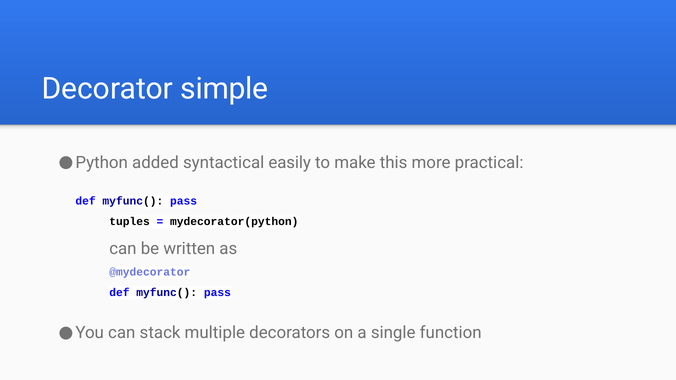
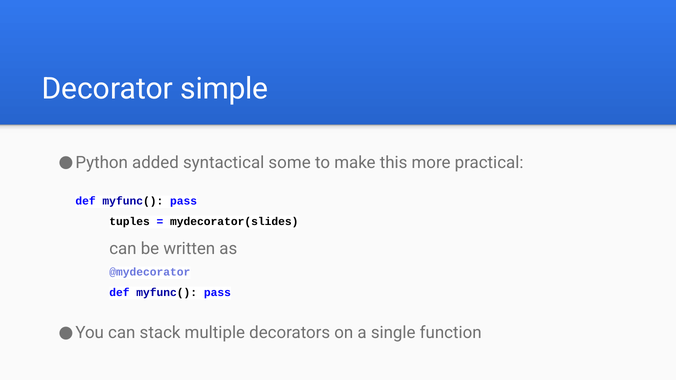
easily: easily -> some
mydecorator(python: mydecorator(python -> mydecorator(slides
